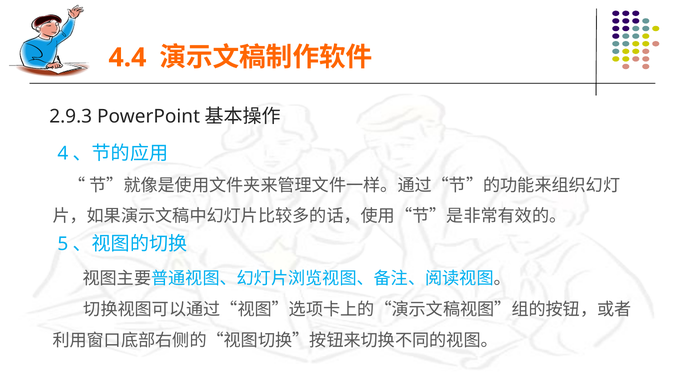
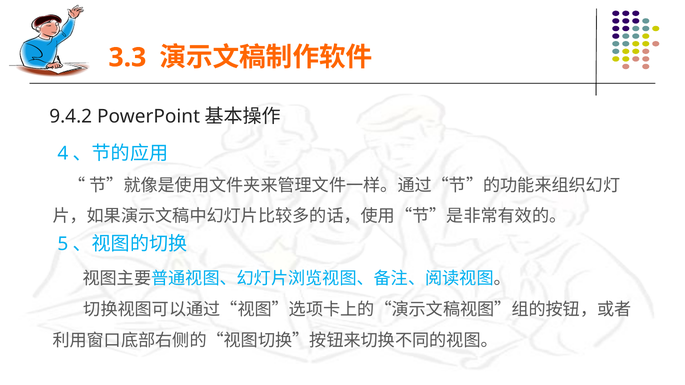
4.4: 4.4 -> 3.3
2.9.3: 2.9.3 -> 9.4.2
